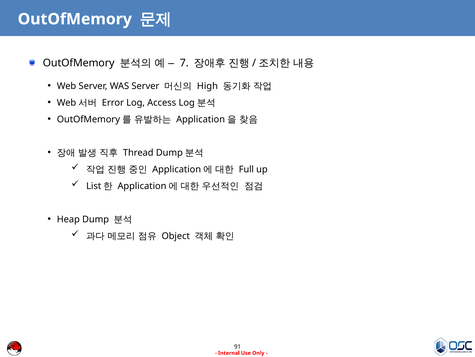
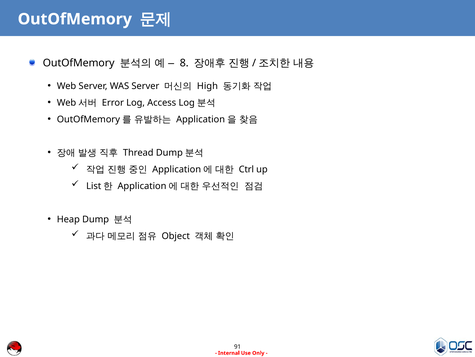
7: 7 -> 8
Full: Full -> Ctrl
